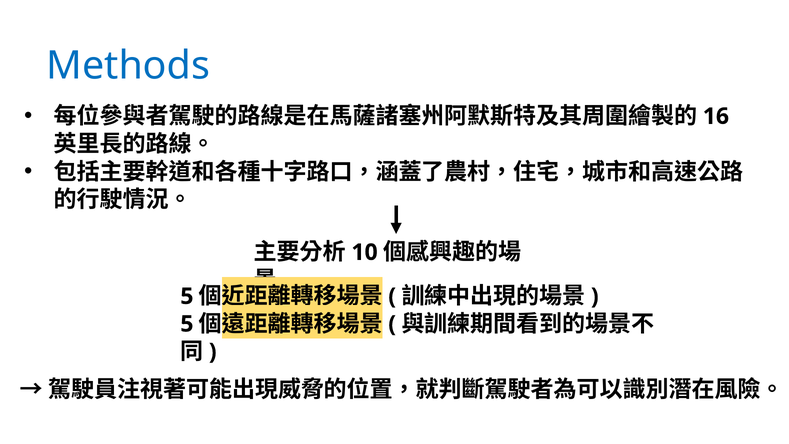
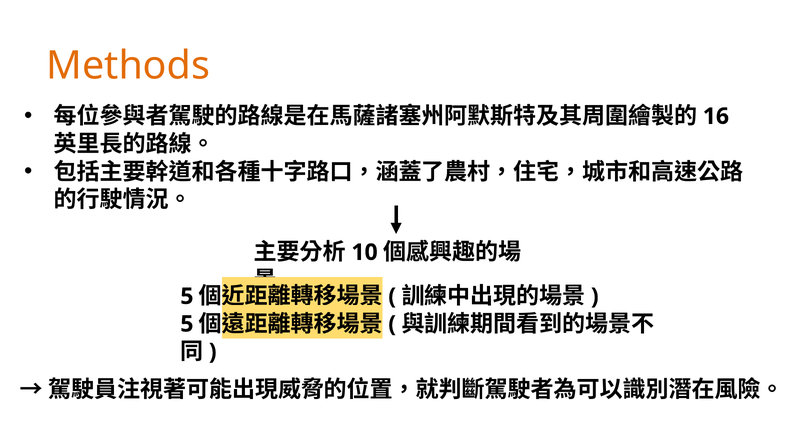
Methods colour: blue -> orange
